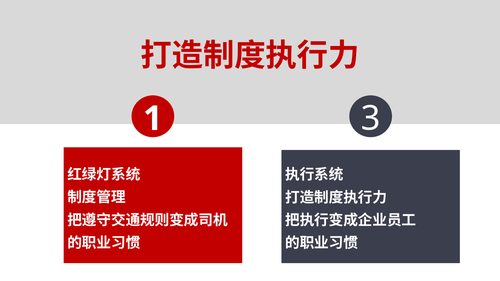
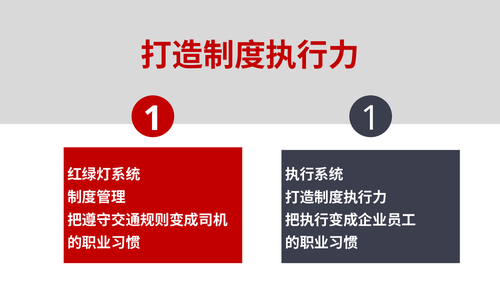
1 3: 3 -> 1
